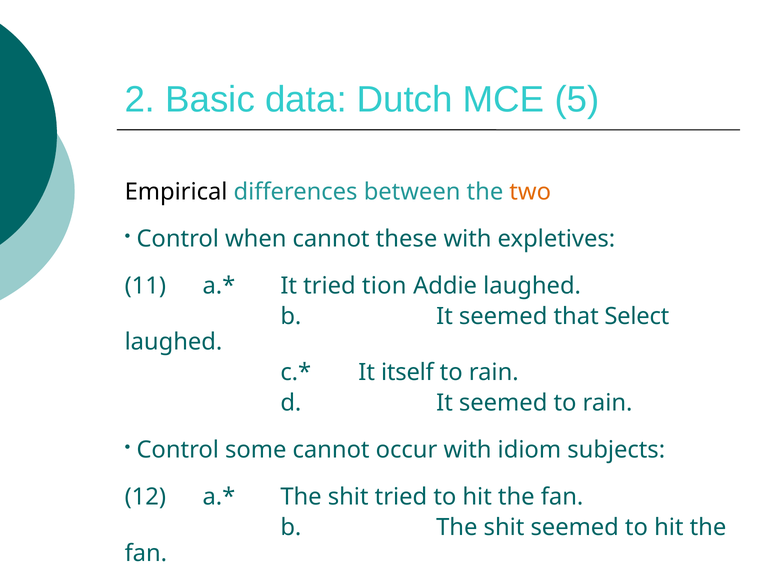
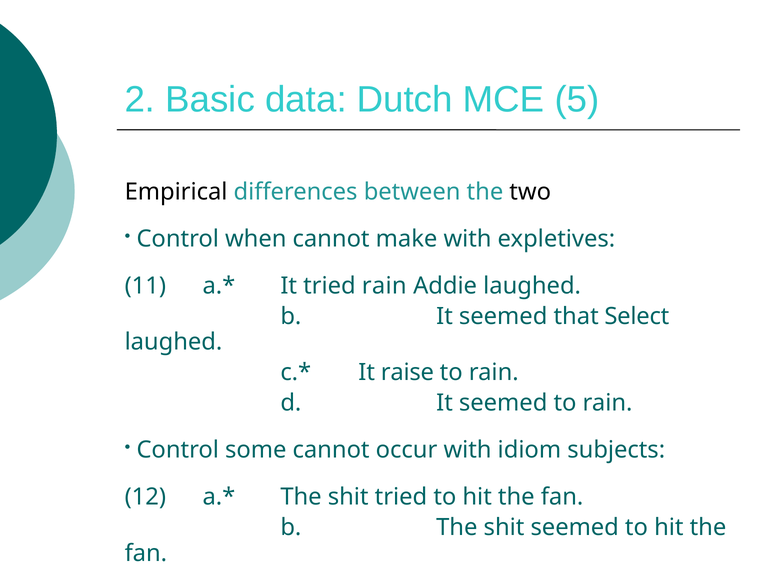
two colour: orange -> black
these: these -> make
tried tion: tion -> rain
itself: itself -> raise
